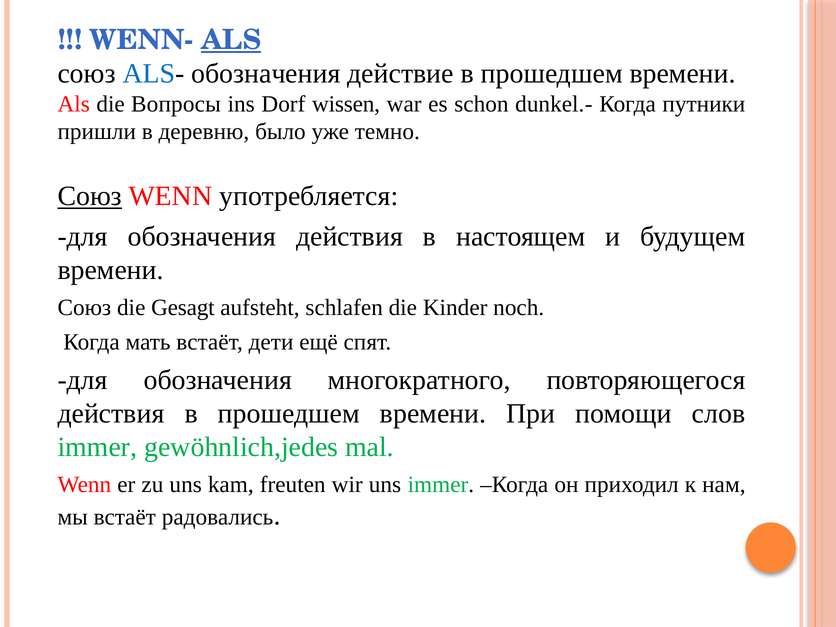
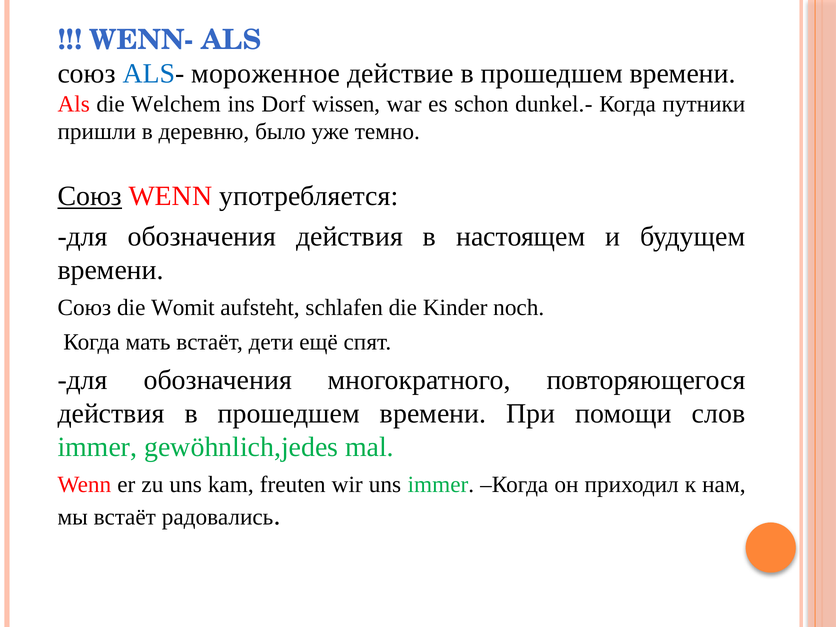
ALS at (231, 40) underline: present -> none
ALS- обозначения: обозначения -> мороженное
Вопросы: Вопросы -> Welchem
Gesagt: Gesagt -> Womit
